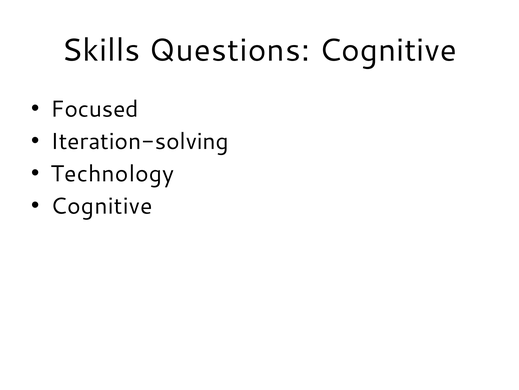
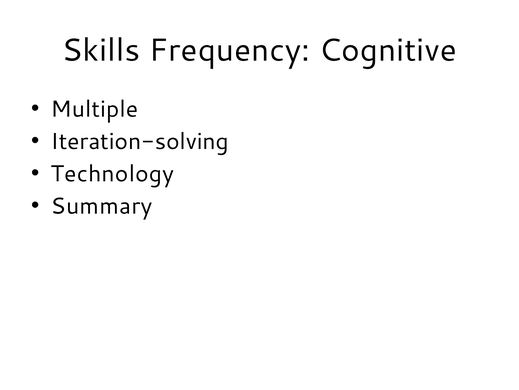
Questions: Questions -> Frequency
Focused: Focused -> Multiple
Cognitive at (102, 206): Cognitive -> Summary
